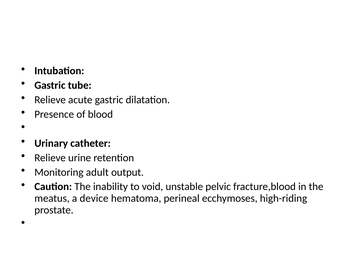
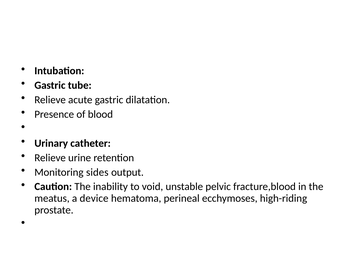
adult: adult -> sides
